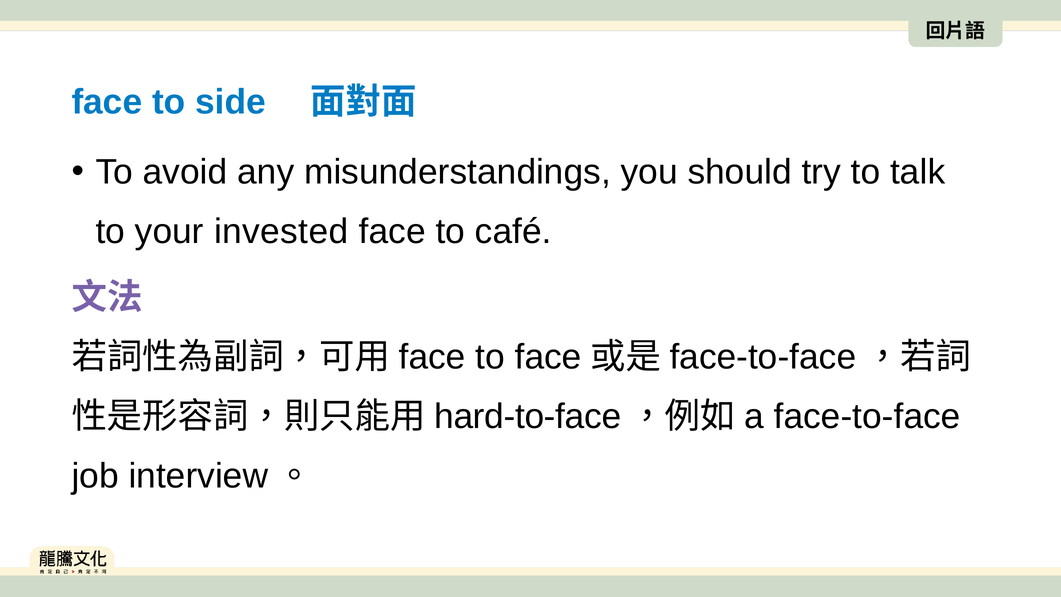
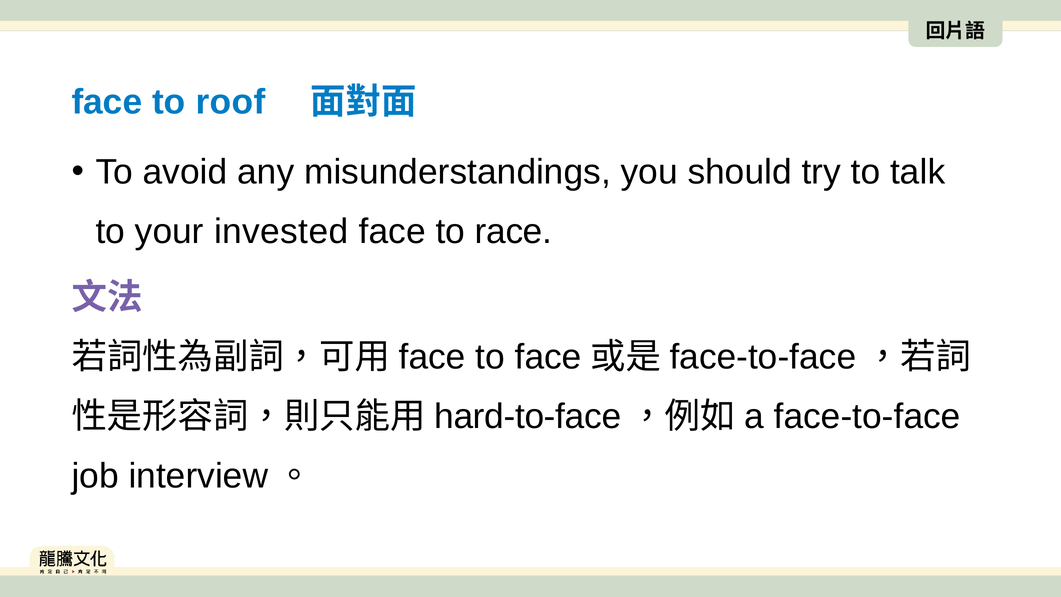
side: side -> roof
café: café -> race
